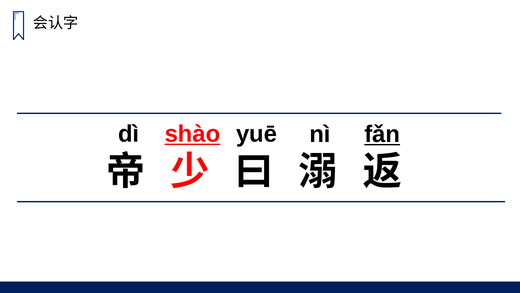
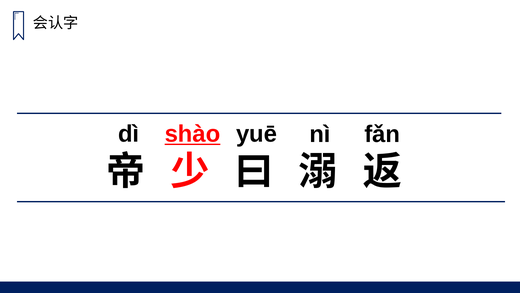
fǎn underline: present -> none
